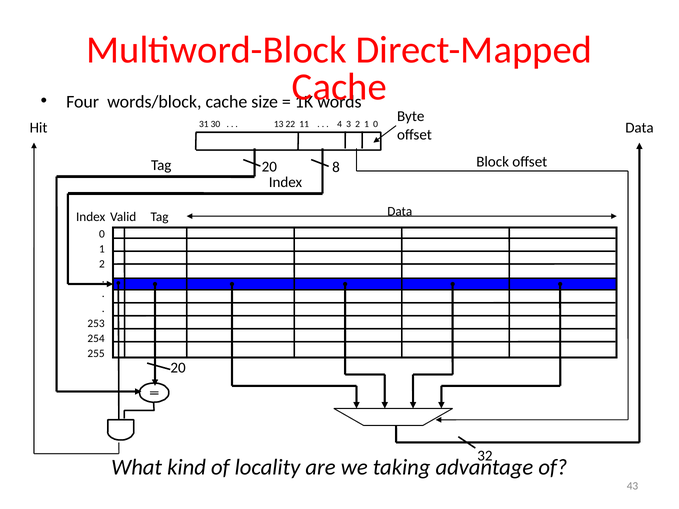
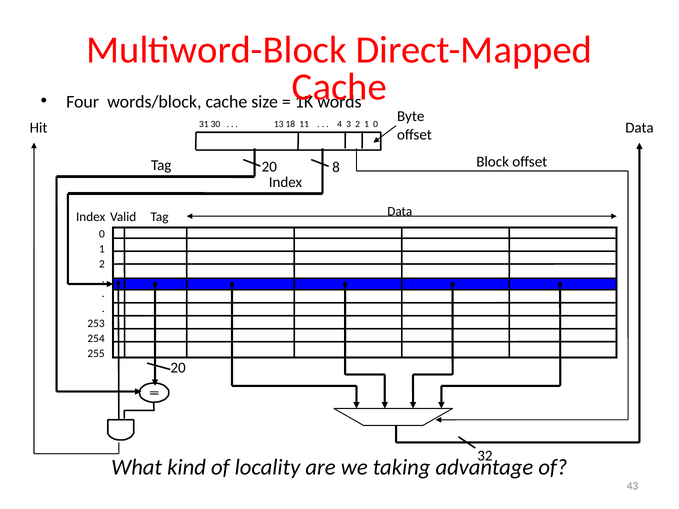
22: 22 -> 18
